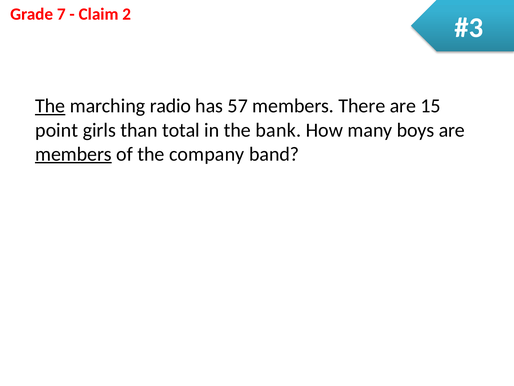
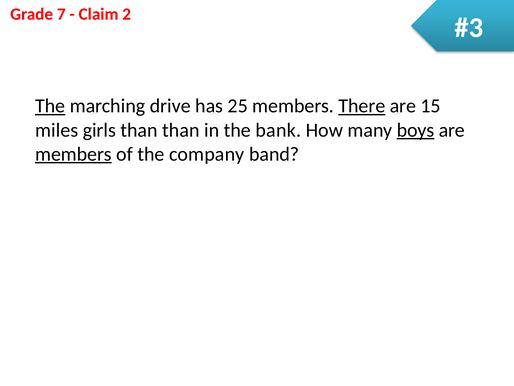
radio: radio -> drive
57: 57 -> 25
There underline: none -> present
point: point -> miles
than total: total -> than
boys underline: none -> present
